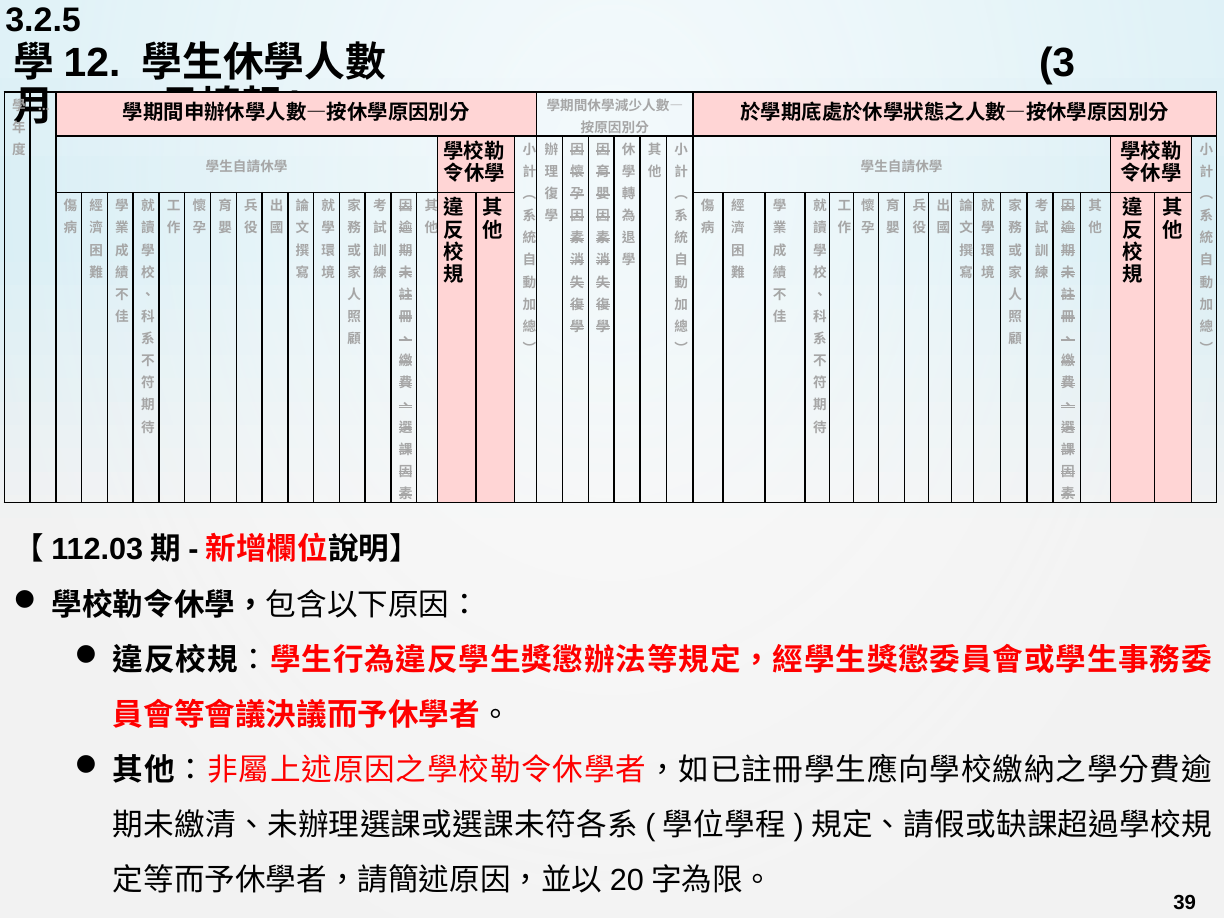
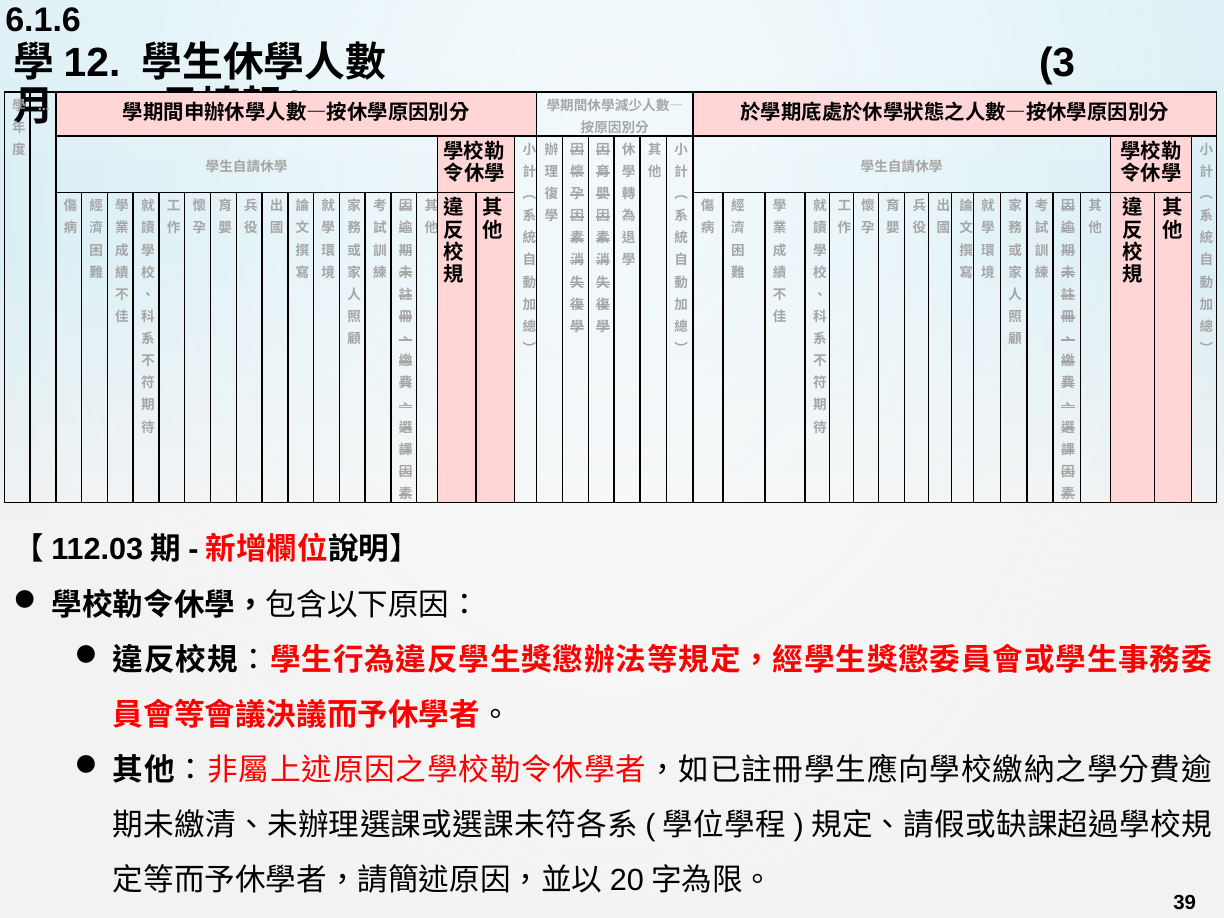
3.2.5: 3.2.5 -> 6.1.6
